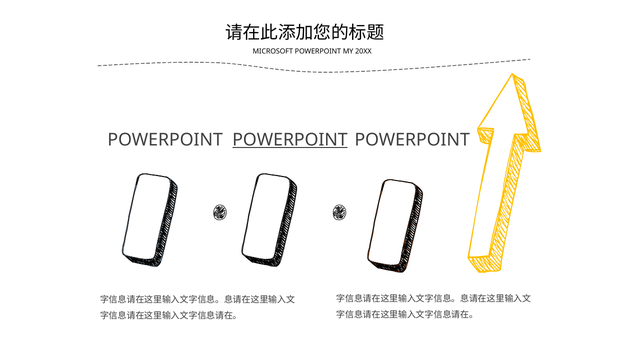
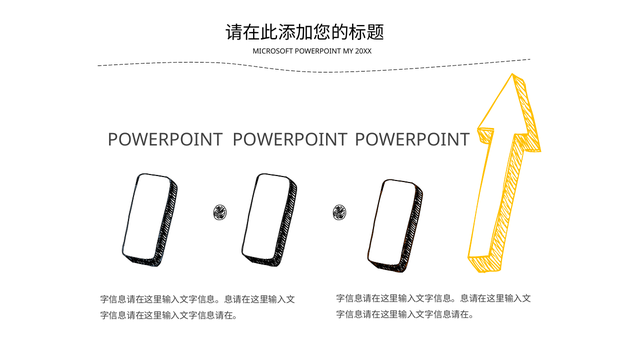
POWERPOINT at (290, 140) underline: present -> none
